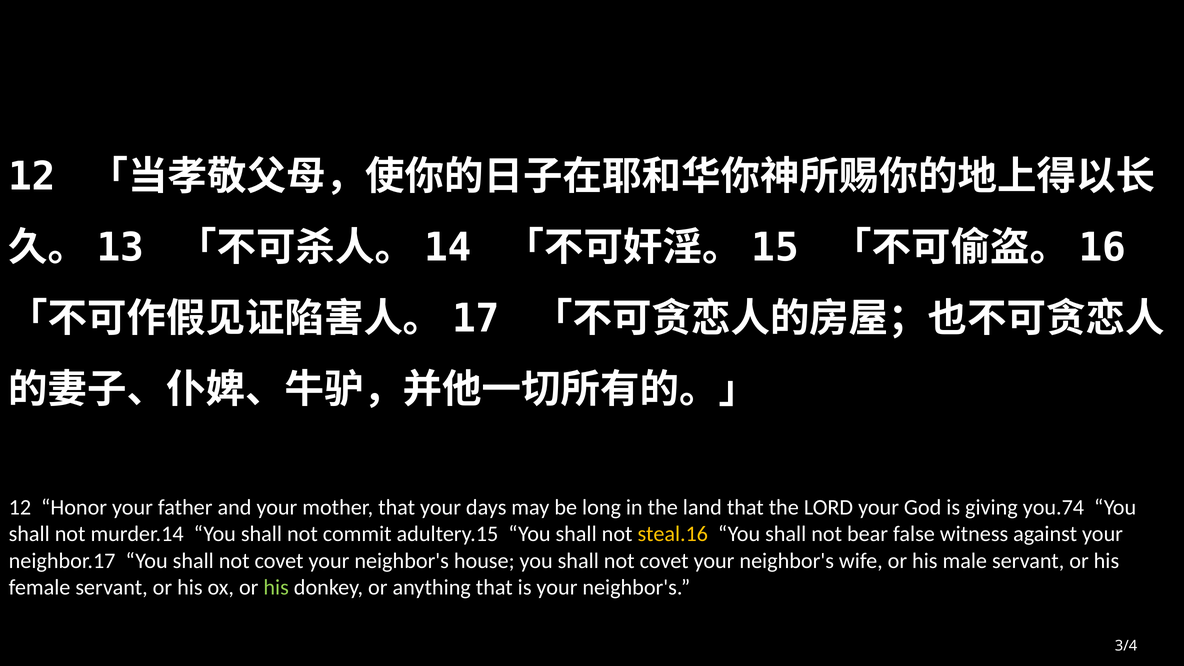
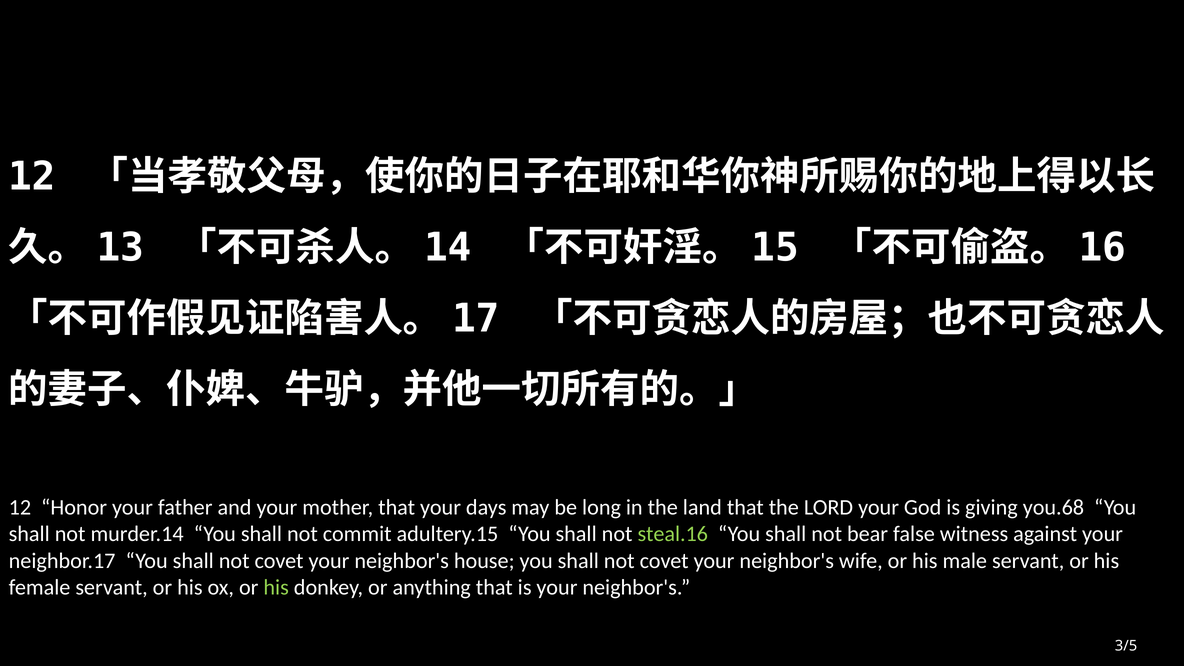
you.74: you.74 -> you.68
steal.16 colour: yellow -> light green
3/4: 3/4 -> 3/5
